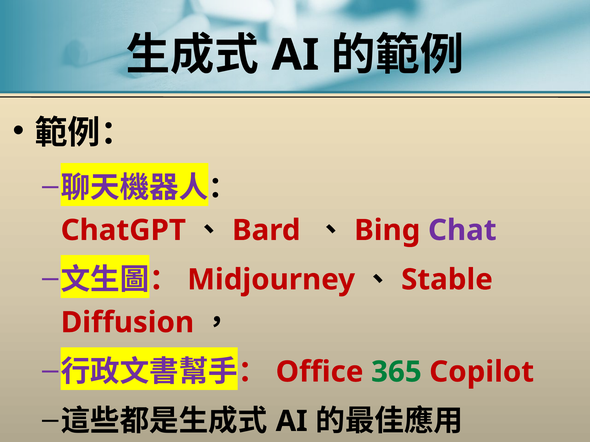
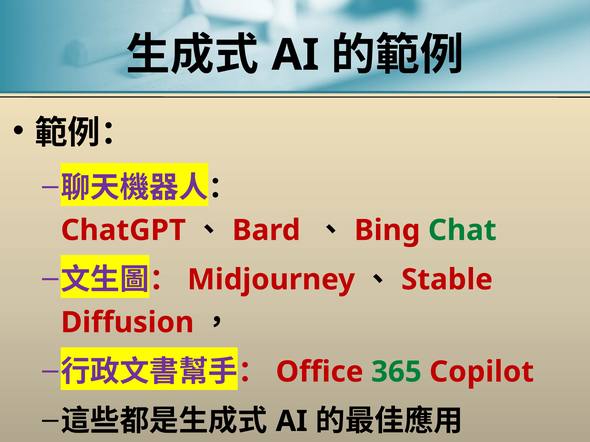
Chat colour: purple -> green
